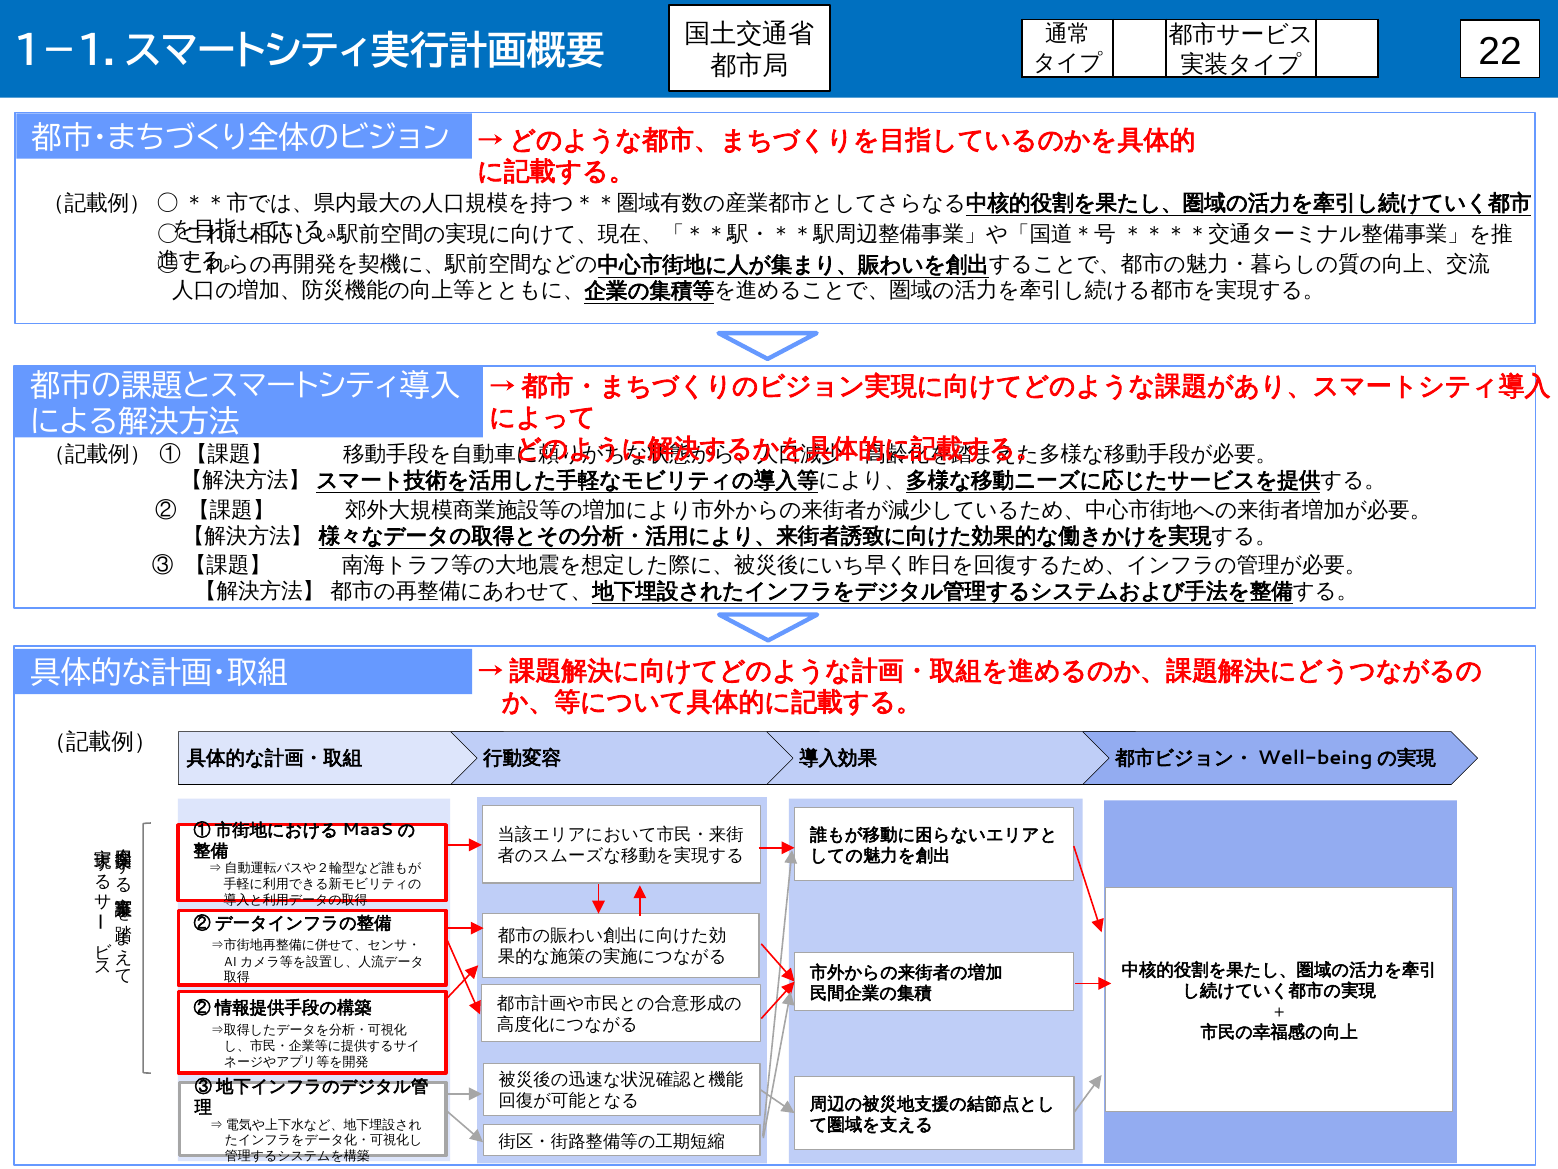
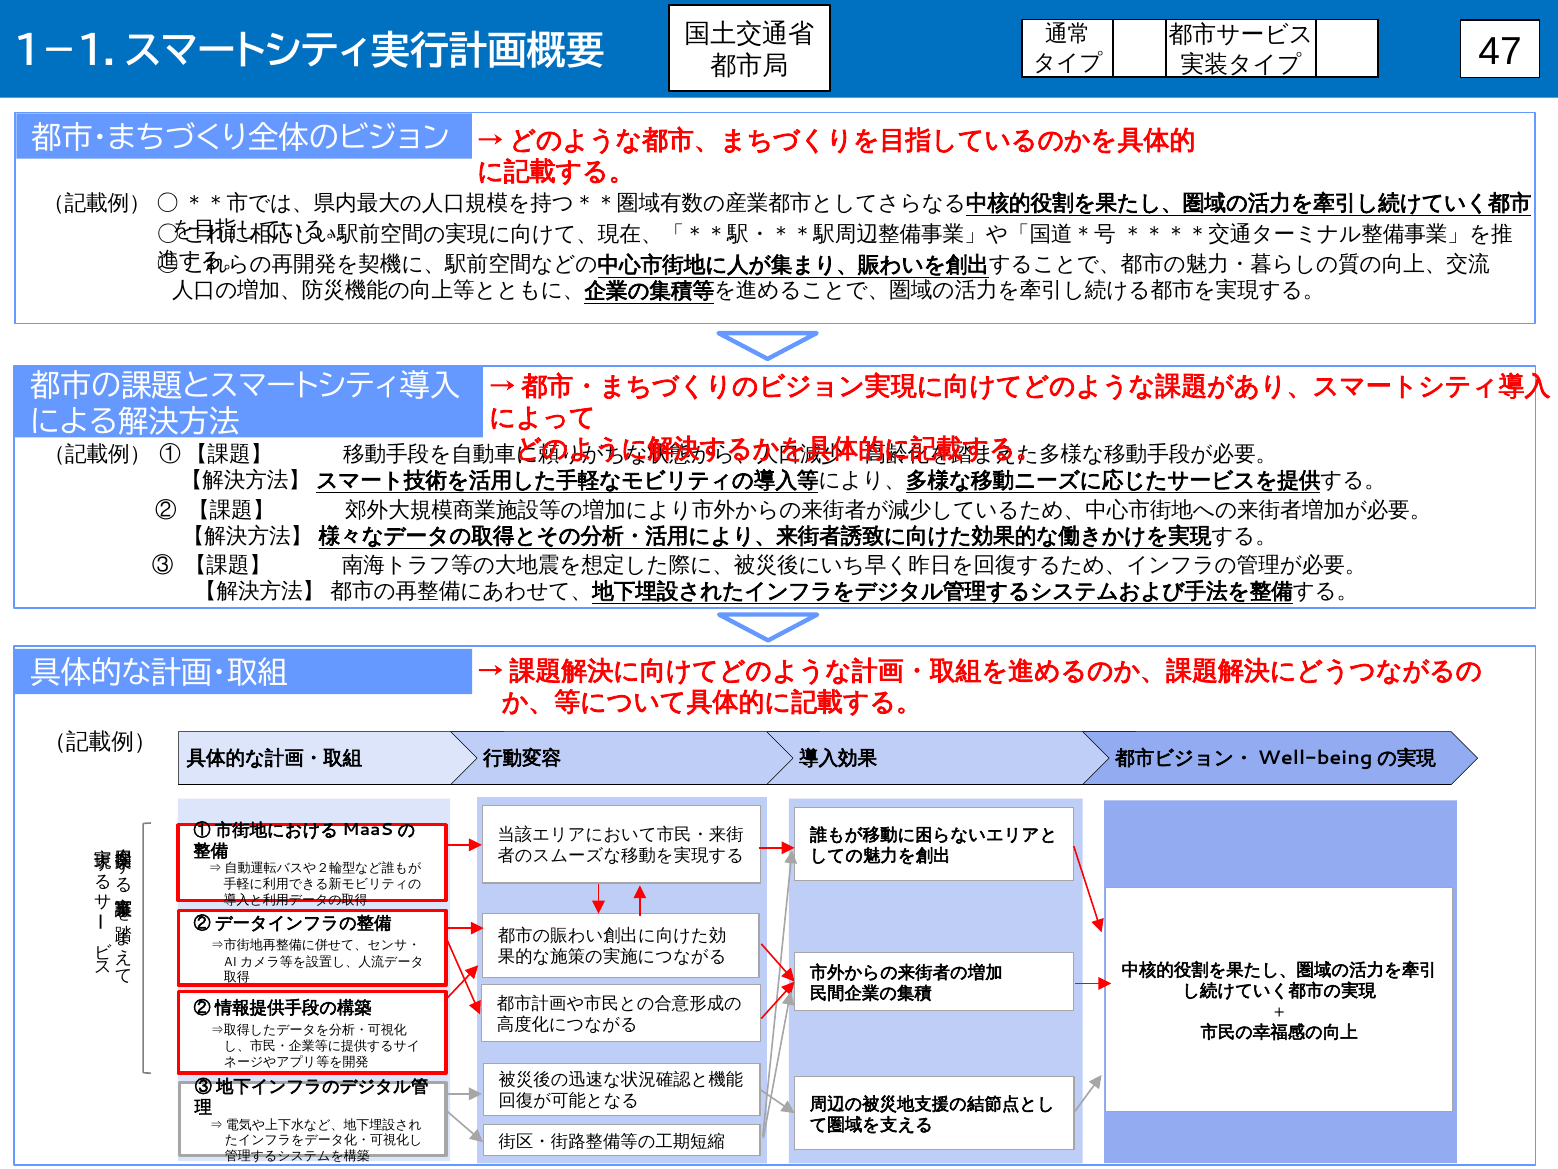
22: 22 -> 47
